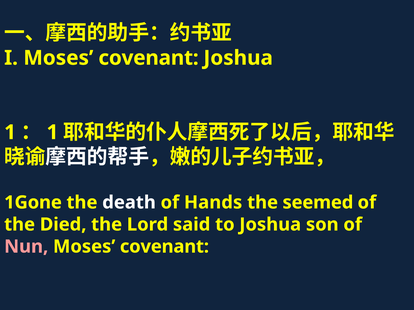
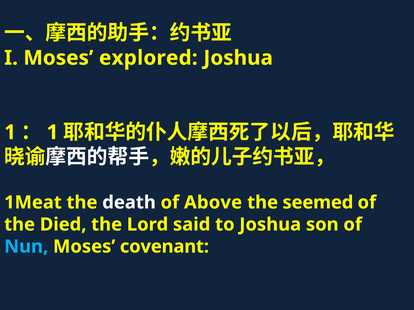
I Moses covenant: covenant -> explored
1Gone: 1Gone -> 1Meat
Hands: Hands -> Above
Nun colour: pink -> light blue
